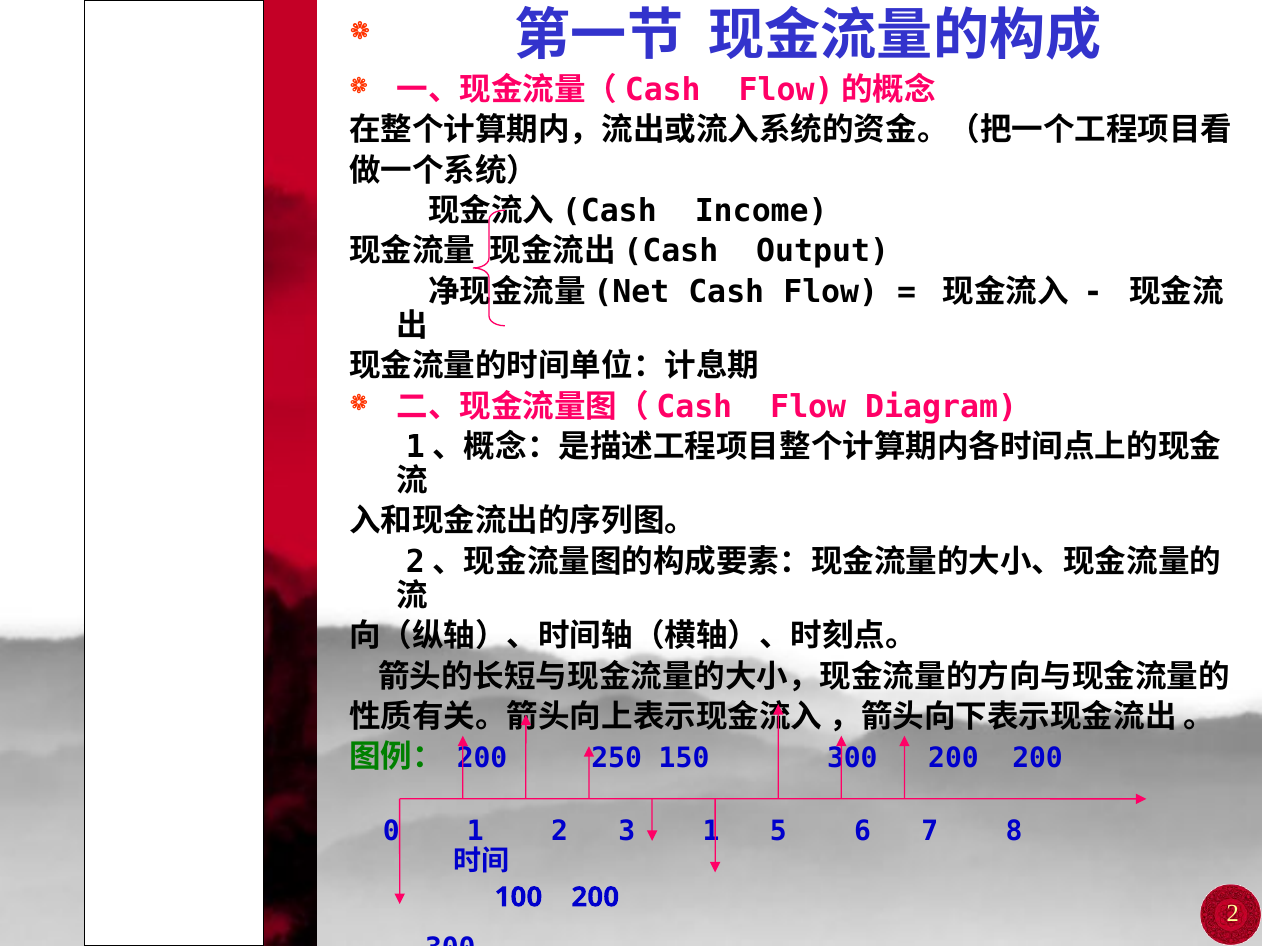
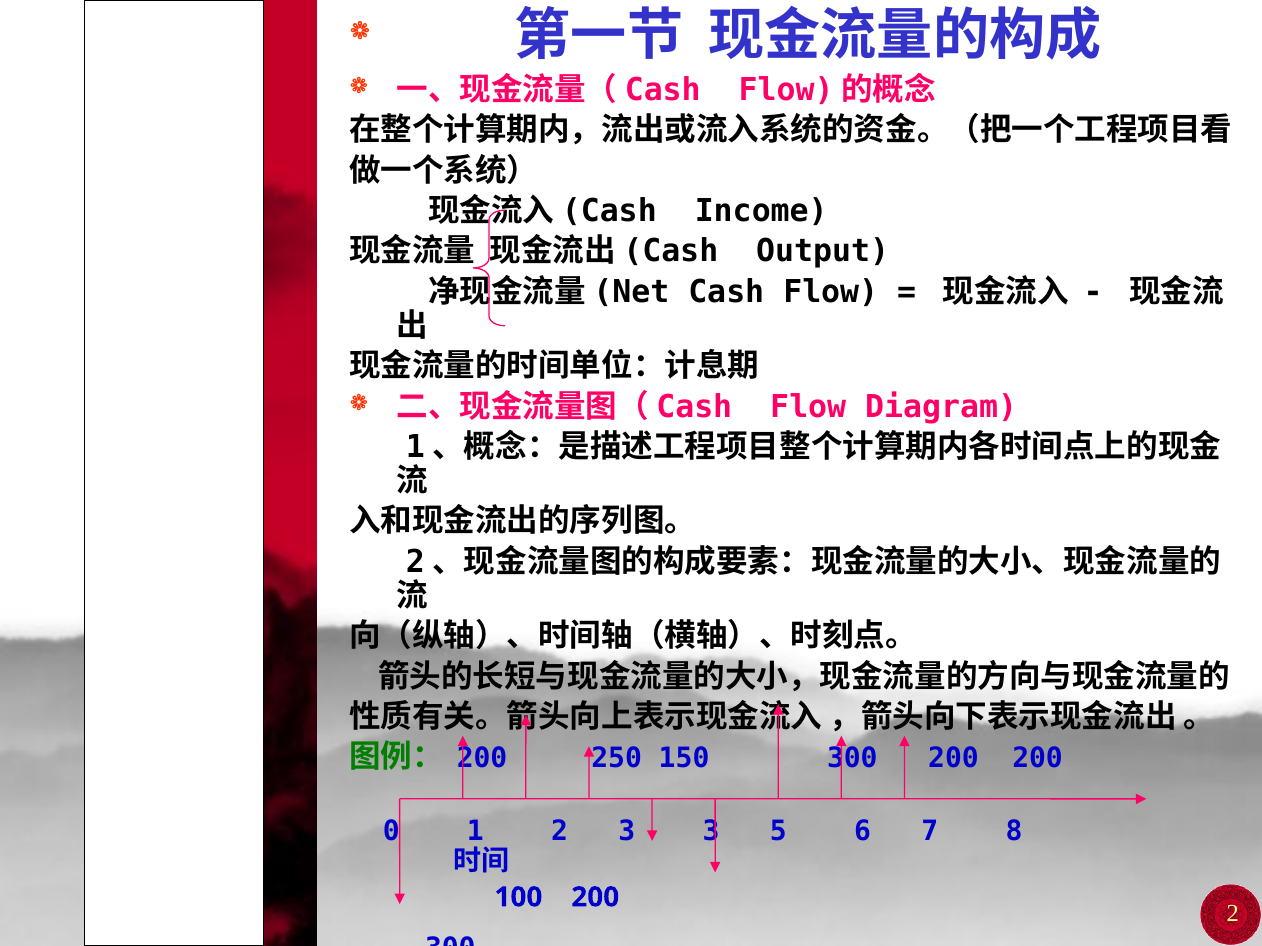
3 1: 1 -> 3
